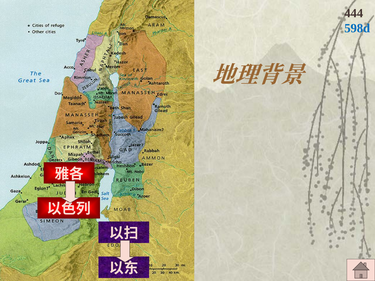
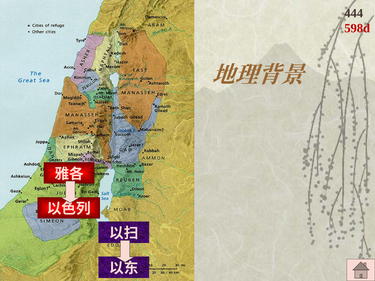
598d colour: blue -> red
